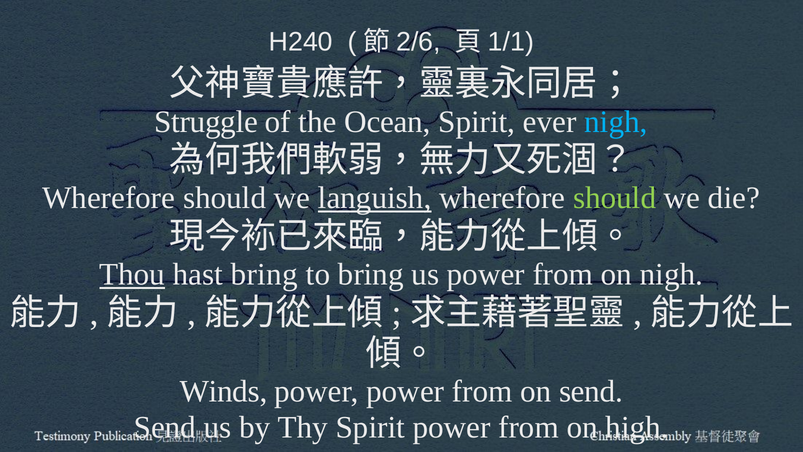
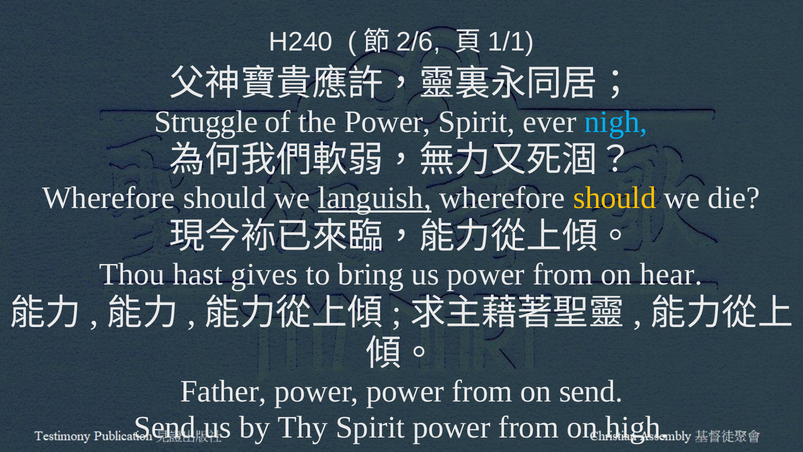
the Ocean: Ocean -> Power
should at (615, 198) colour: light green -> yellow
Thou underline: present -> none
hast bring: bring -> gives
on nigh: nigh -> hear
Winds: Winds -> Father
